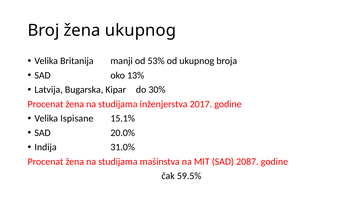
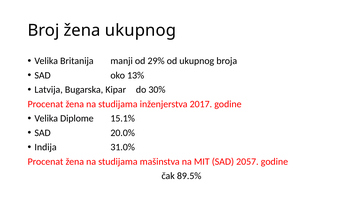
53%: 53% -> 29%
Ispisane: Ispisane -> Diplome
2087: 2087 -> 2057
59.5%: 59.5% -> 89.5%
